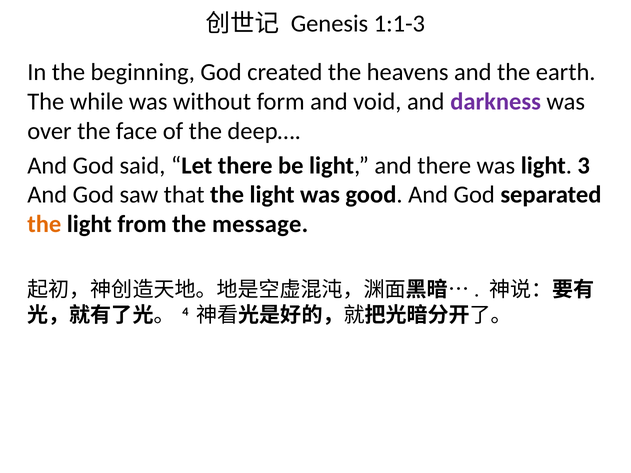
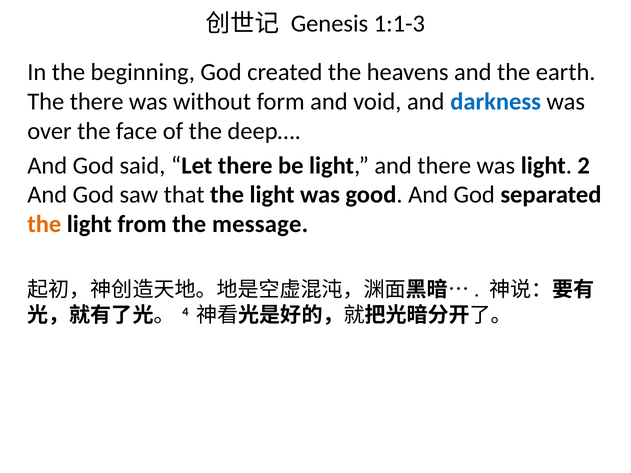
The while: while -> there
darkness colour: purple -> blue
3: 3 -> 2
